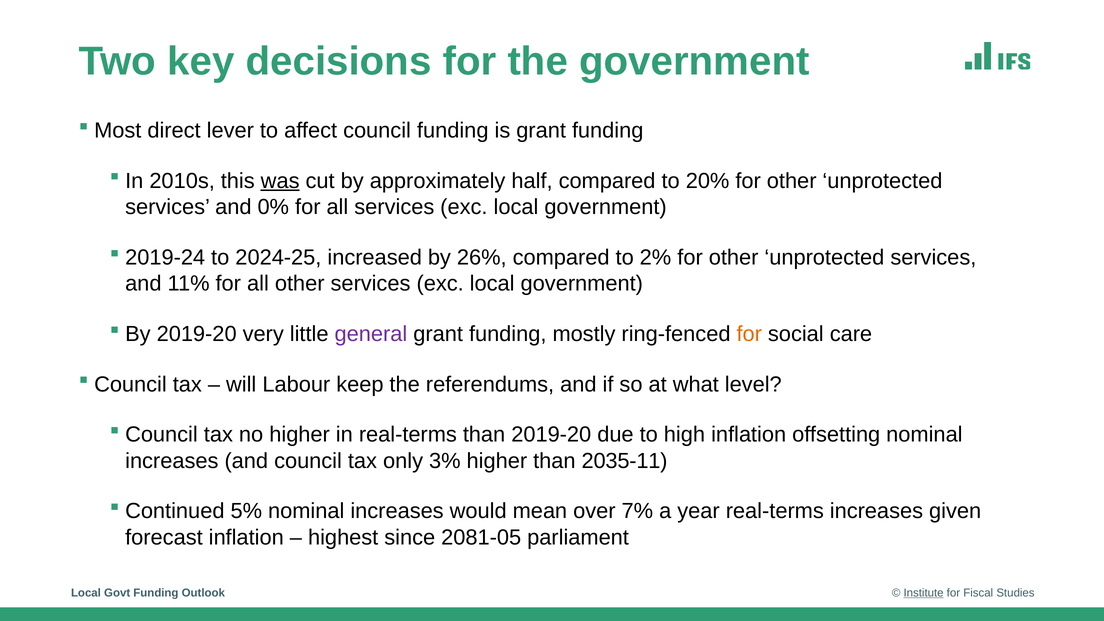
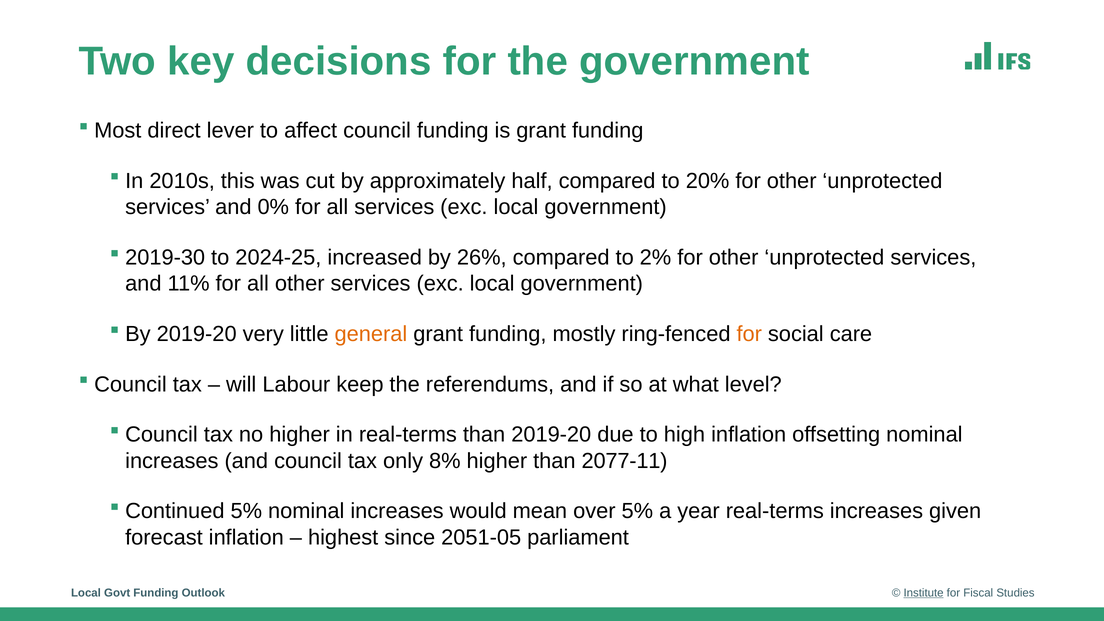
was underline: present -> none
2019-24: 2019-24 -> 2019-30
general colour: purple -> orange
3%: 3% -> 8%
2035-11: 2035-11 -> 2077-11
over 7%: 7% -> 5%
2081-05: 2081-05 -> 2051-05
